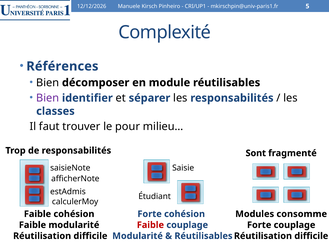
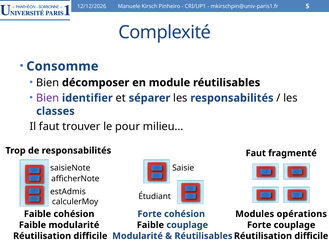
Références: Références -> Consomme
Sont at (256, 153): Sont -> Faut
consomme: consomme -> opérations
Faible at (150, 225) colour: red -> black
